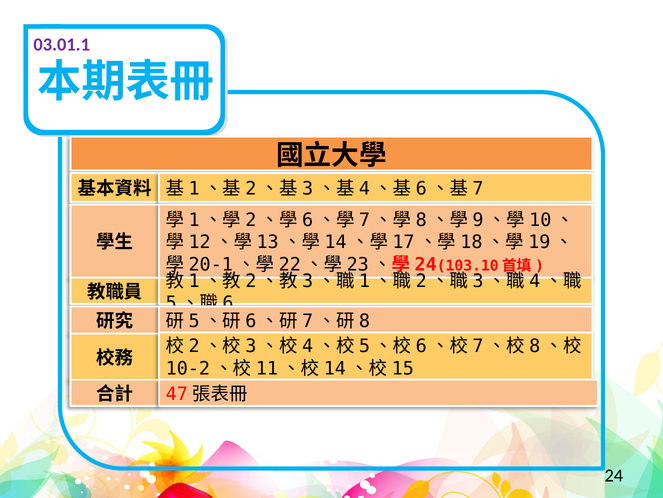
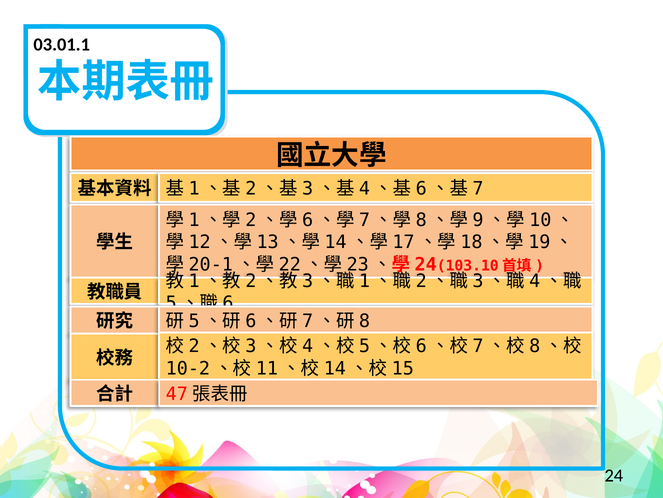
03.01.1 colour: purple -> black
